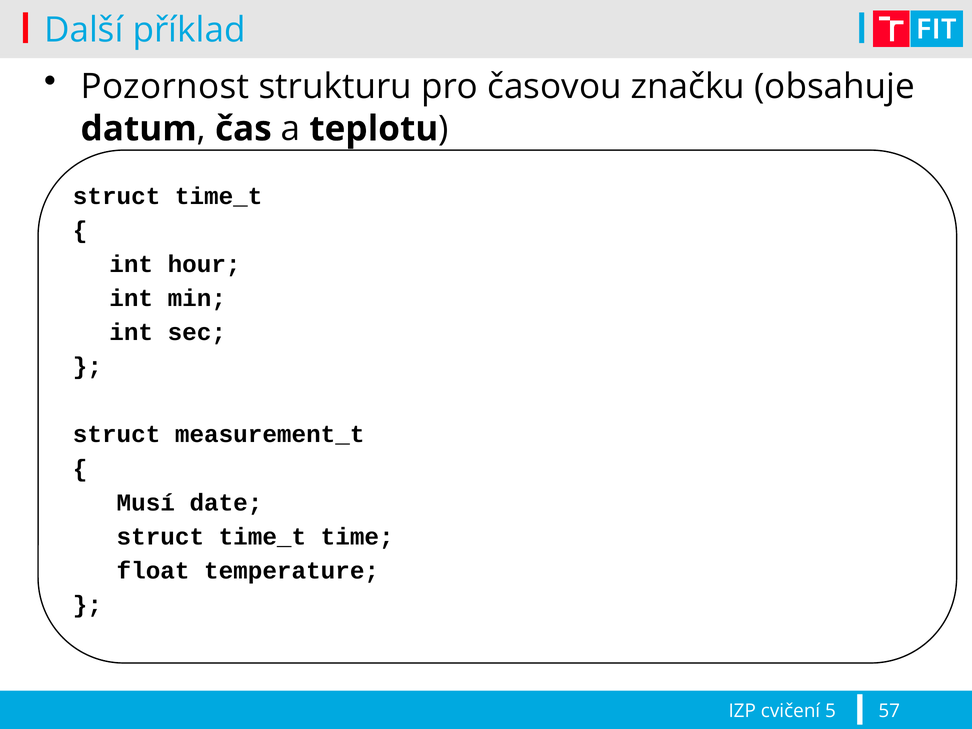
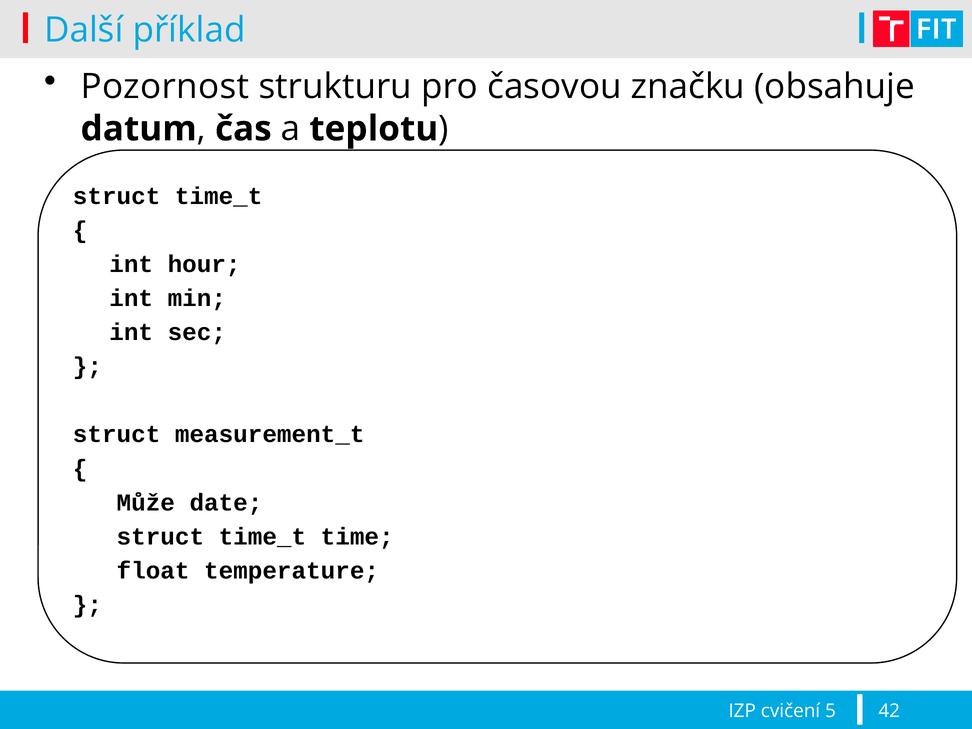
Musí: Musí -> Může
57: 57 -> 42
